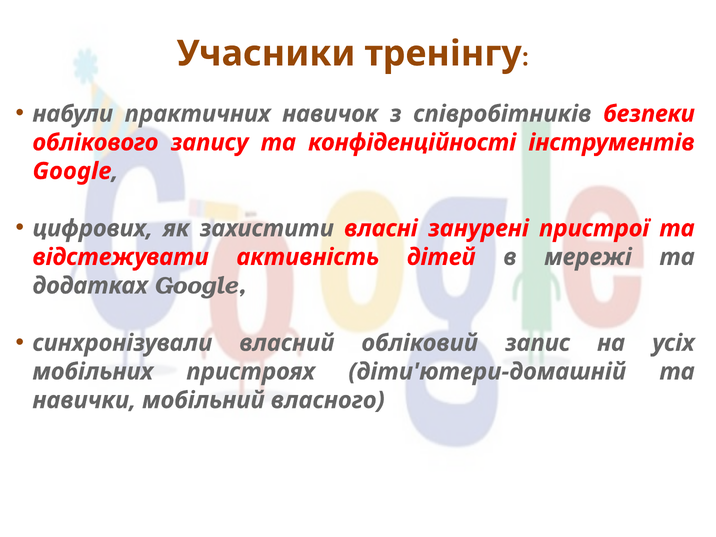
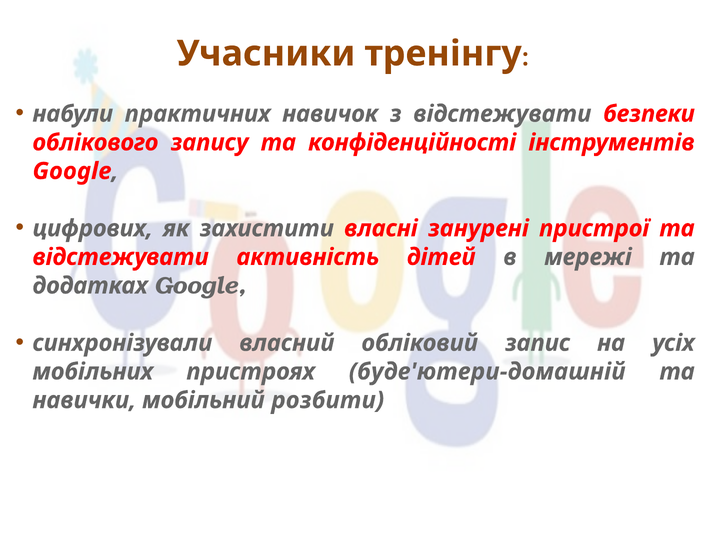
з співробітників: співробітників -> відстежувати
діти'ютери-домашній: діти'ютери-домашній -> буде'ютери-домашній
власного: власного -> розбити
